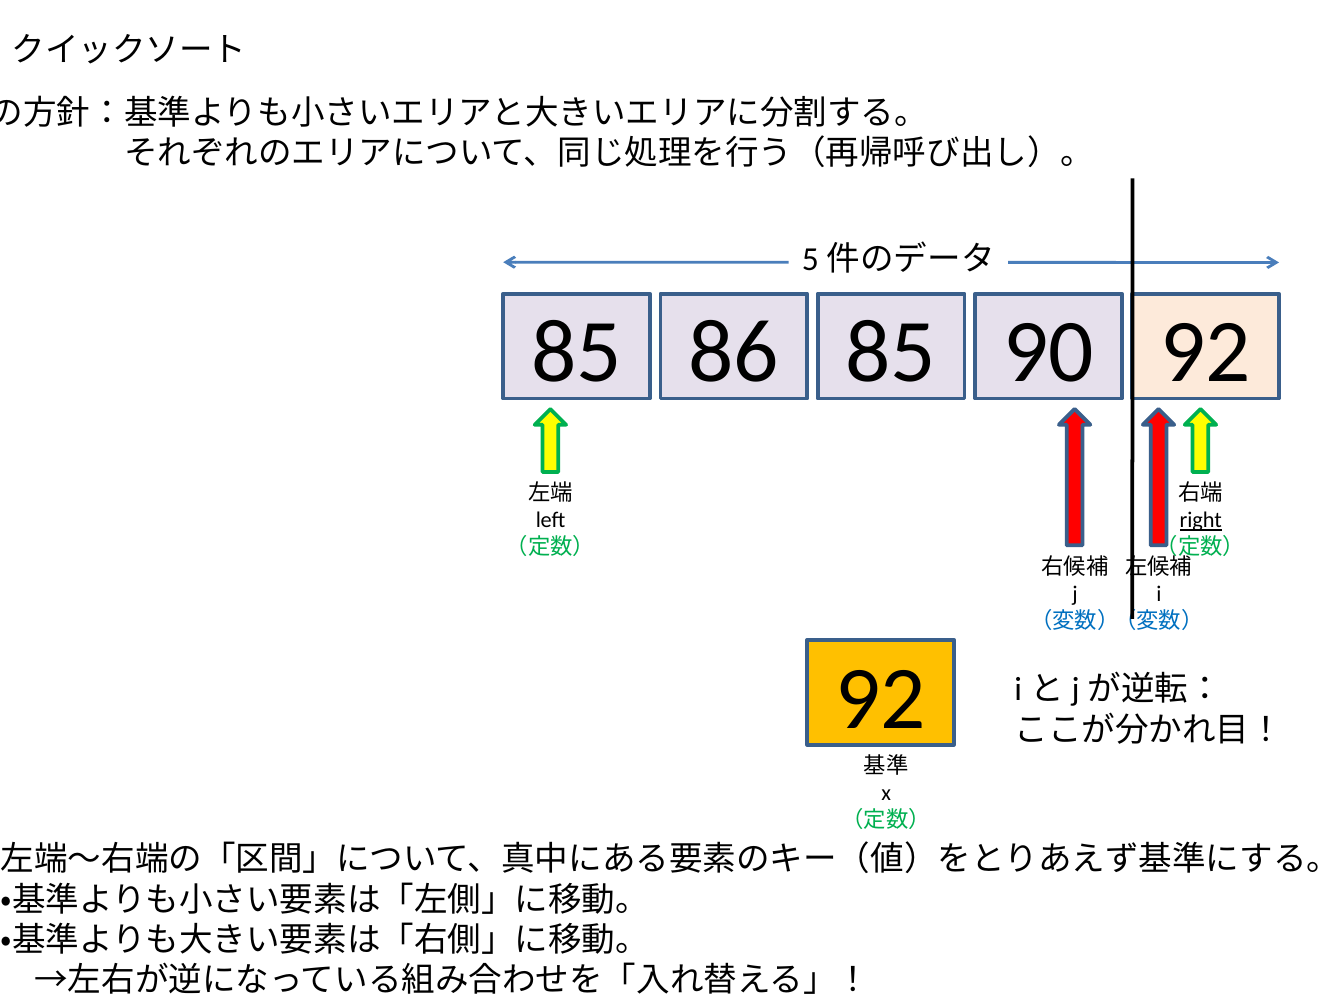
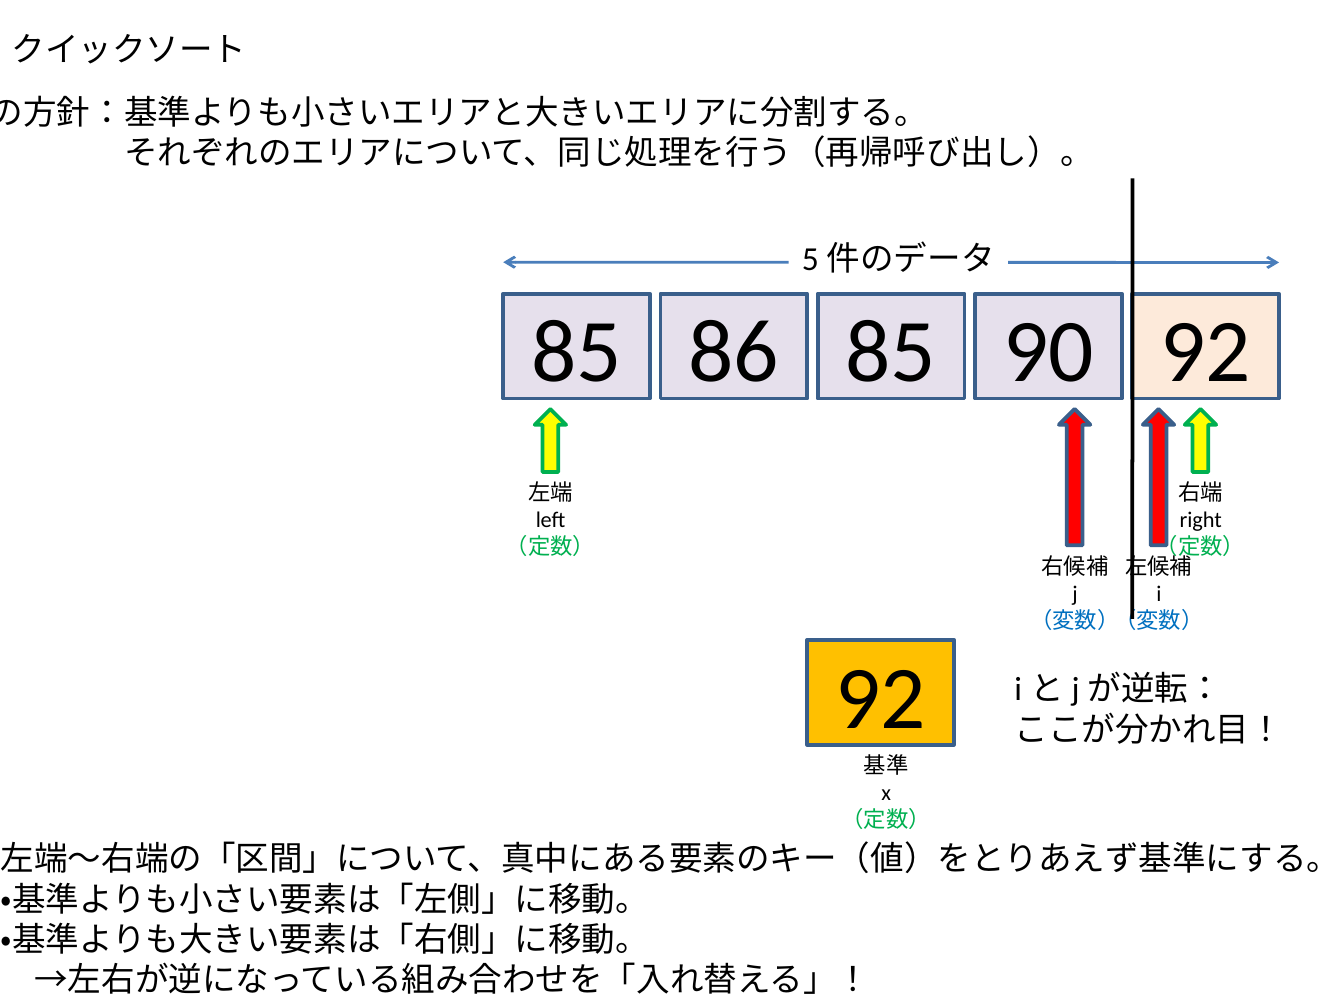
right underline: present -> none
